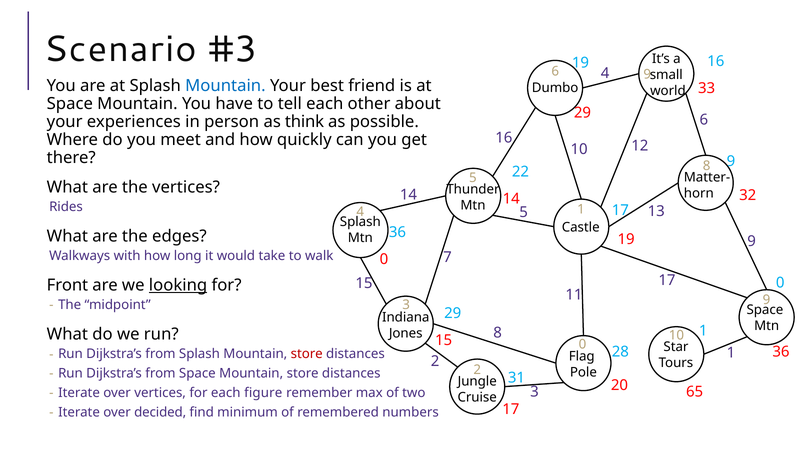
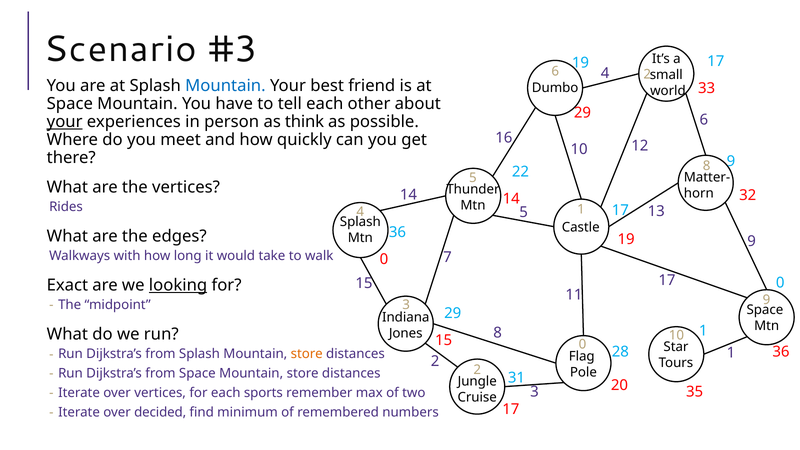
16 at (716, 61): 16 -> 17
6 9: 9 -> 2
your at (65, 122) underline: none -> present
Front: Front -> Exact
store at (307, 354) colour: red -> orange
65: 65 -> 35
figure: figure -> sports
